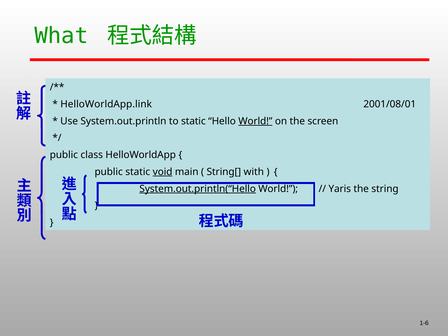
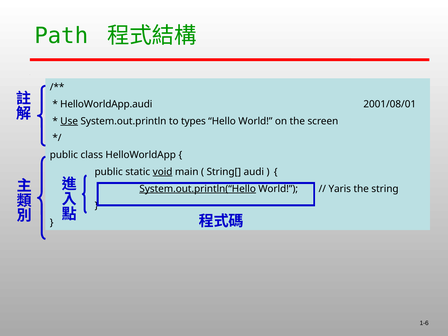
What: What -> Path
HelloWorldApp.link: HelloWorldApp.link -> HelloWorldApp.audi
Use underline: none -> present
to static: static -> types
World at (255, 121) underline: present -> none
with: with -> audi
